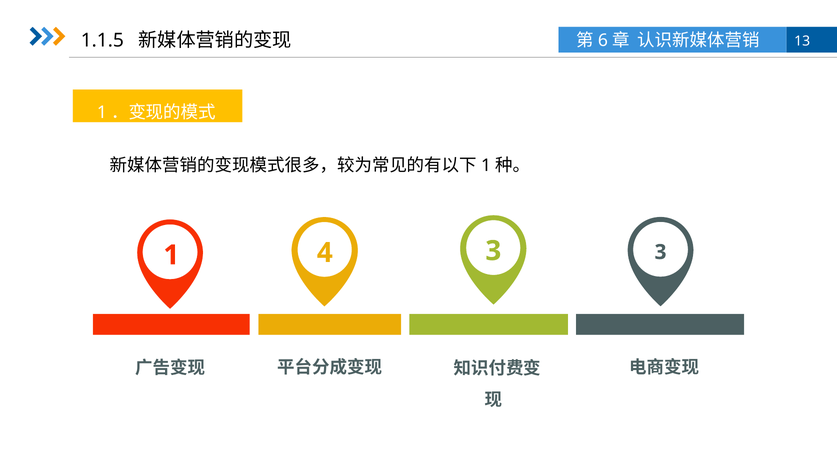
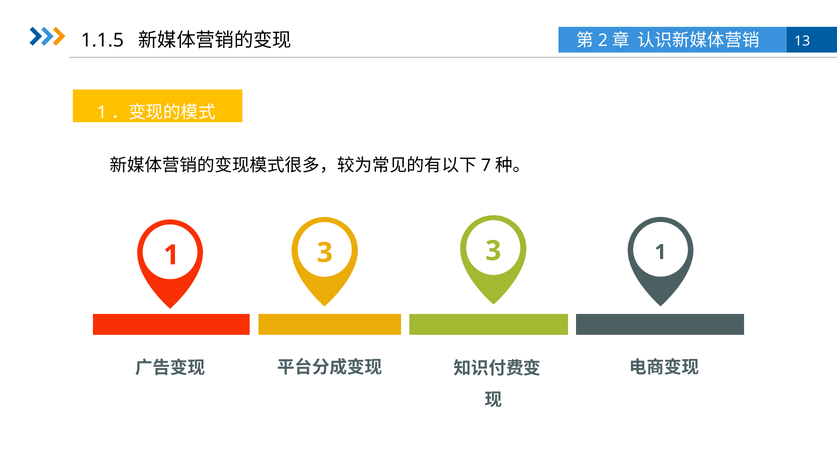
6: 6 -> 2
1 at (486, 165): 1 -> 7
1 4: 4 -> 3
3 3: 3 -> 1
